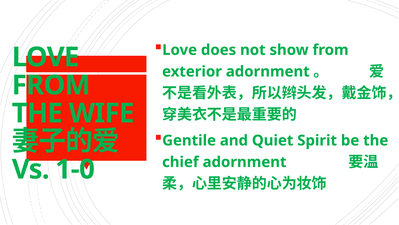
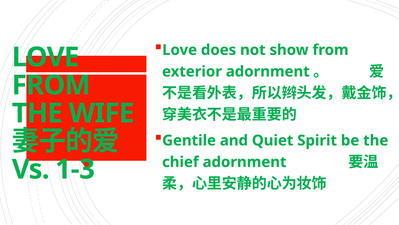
1-0: 1-0 -> 1-3
